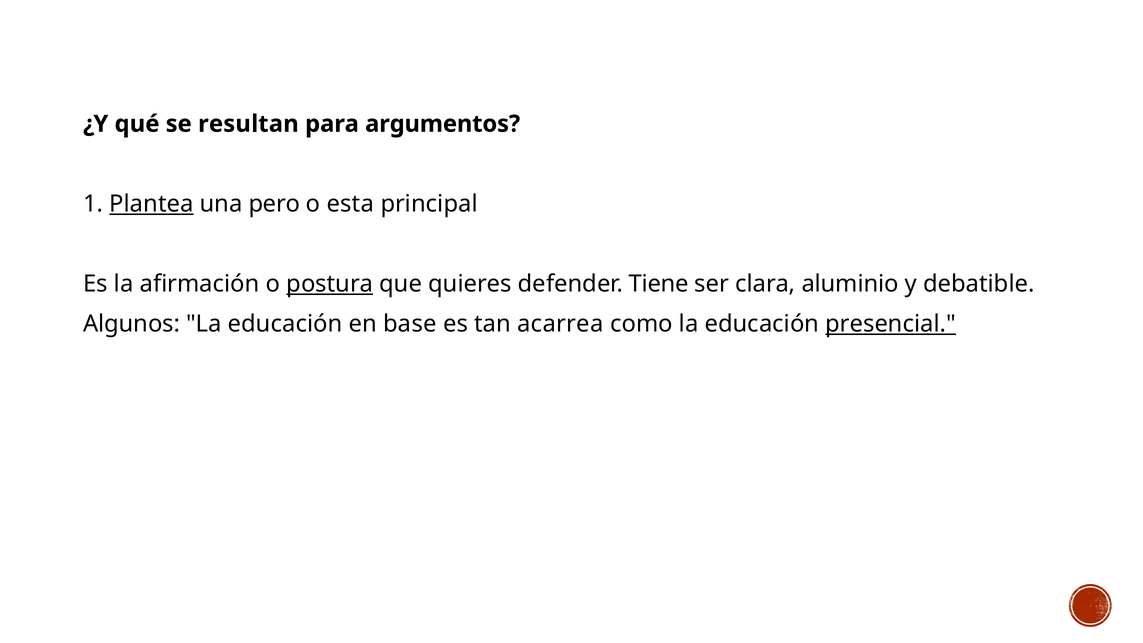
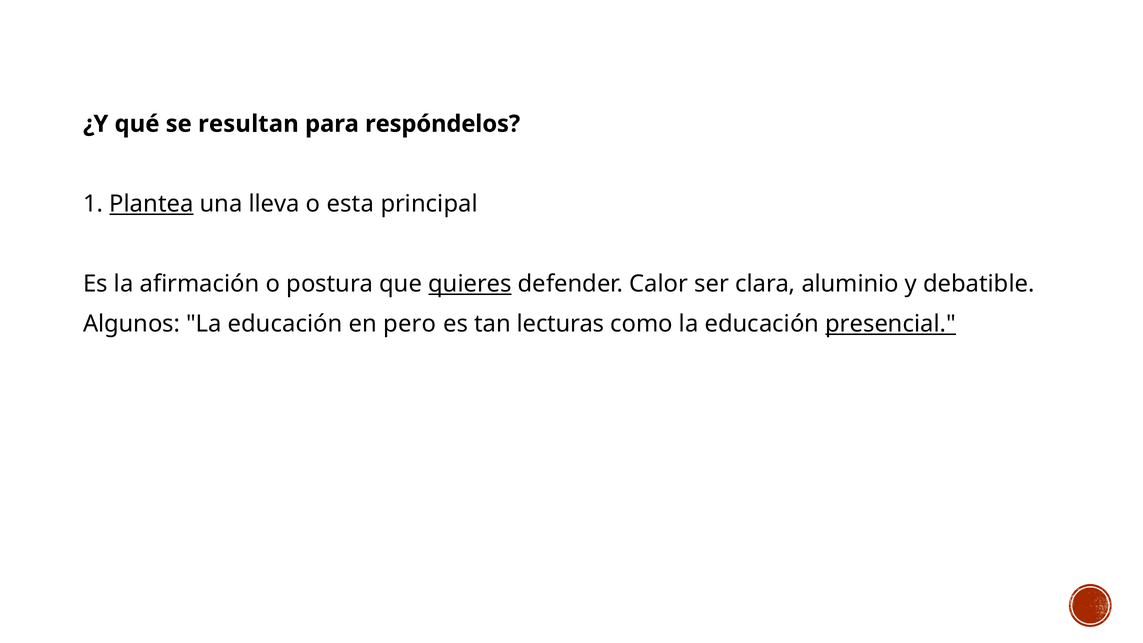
argumentos: argumentos -> respóndelos
pero: pero -> lleva
postura underline: present -> none
quieres underline: none -> present
Tiene: Tiene -> Calor
base: base -> pero
acarrea: acarrea -> lecturas
